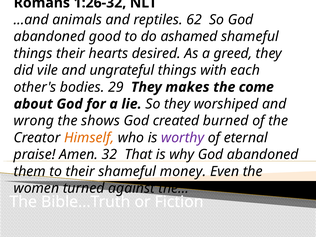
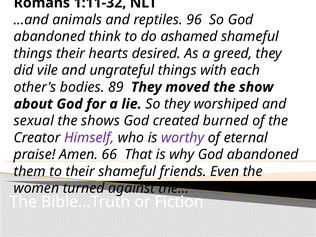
1:26-32: 1:26-32 -> 1:11-32
62: 62 -> 96
good: good -> think
29: 29 -> 89
makes: makes -> moved
come: come -> show
wrong: wrong -> sexual
Himself colour: orange -> purple
32: 32 -> 66
money: money -> friends
